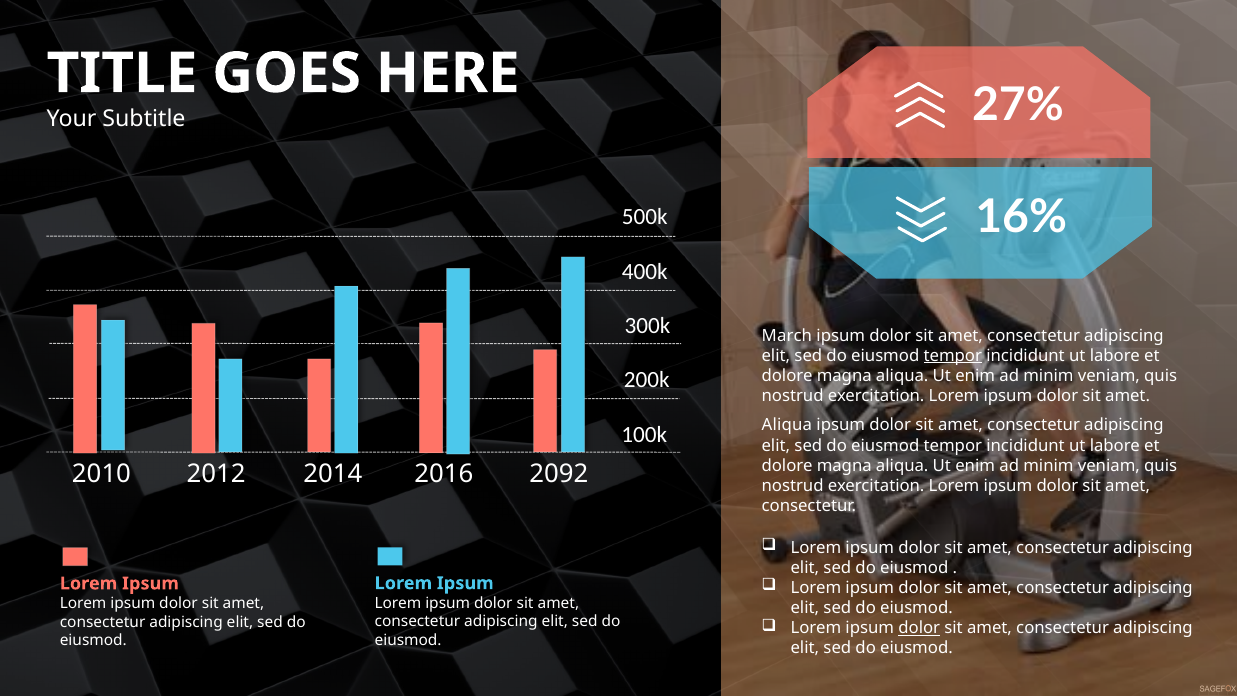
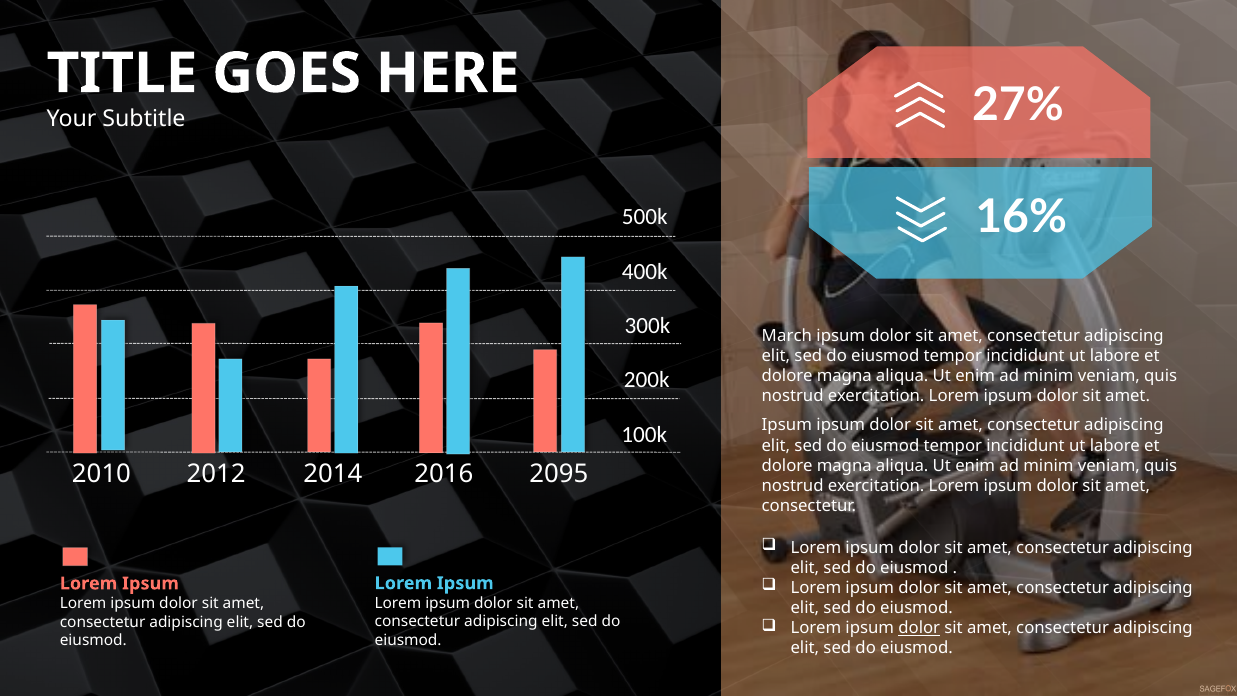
tempor at (953, 356) underline: present -> none
Aliqua at (787, 425): Aliqua -> Ipsum
2092: 2092 -> 2095
